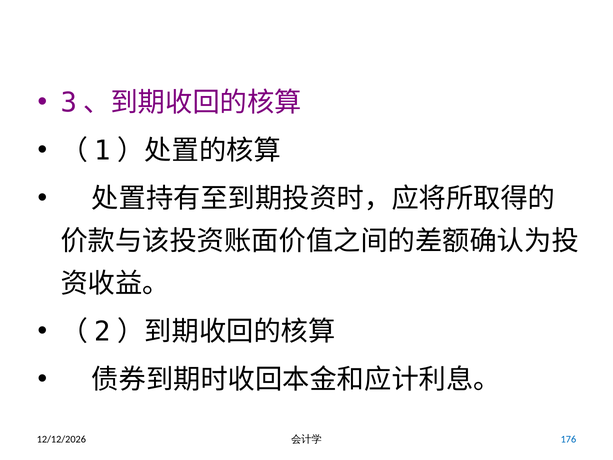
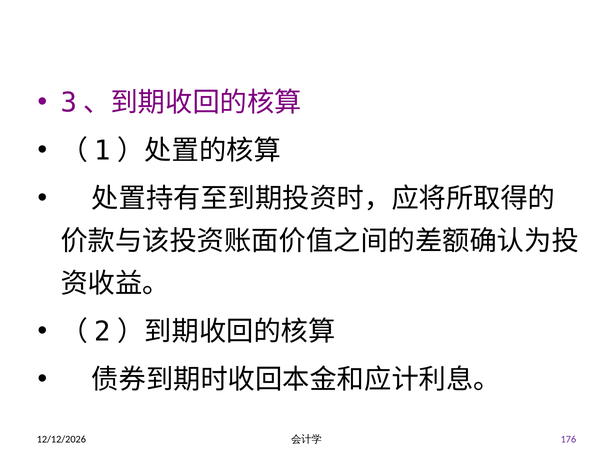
176 colour: blue -> purple
